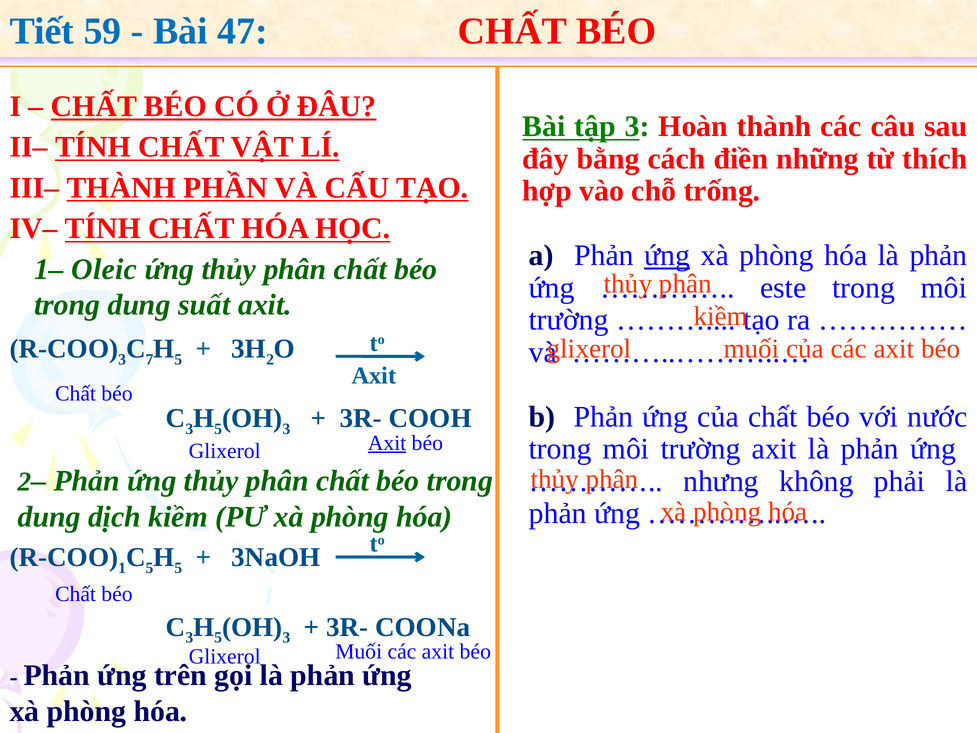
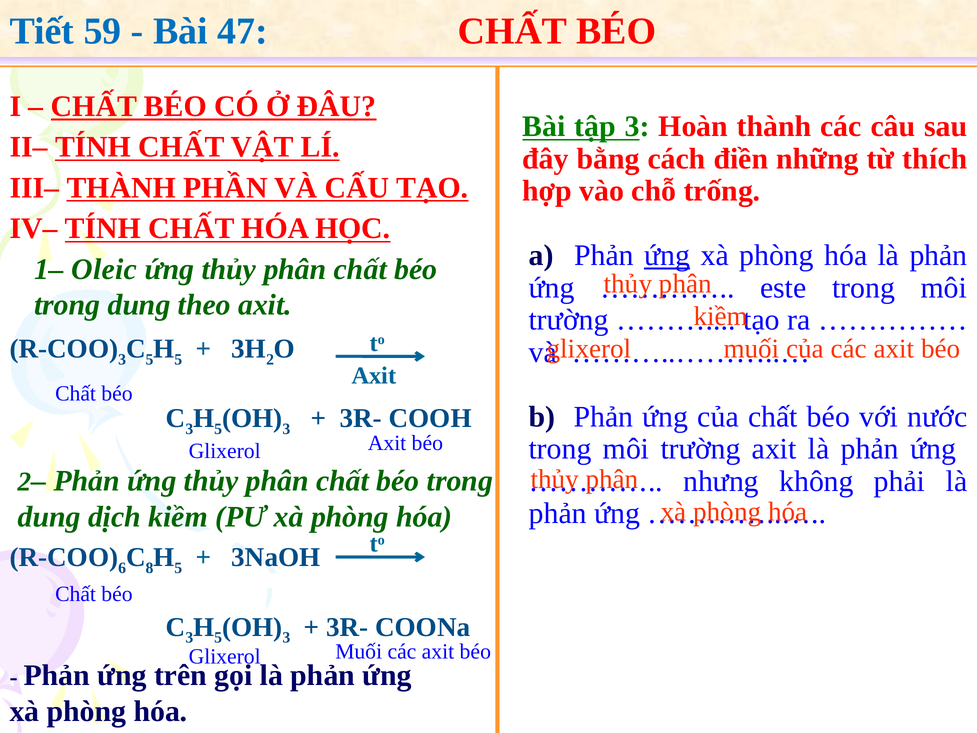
suất: suất -> theo
7 at (150, 359): 7 -> 5
Axit at (387, 443) underline: present -> none
1: 1 -> 6
5 at (150, 568): 5 -> 8
